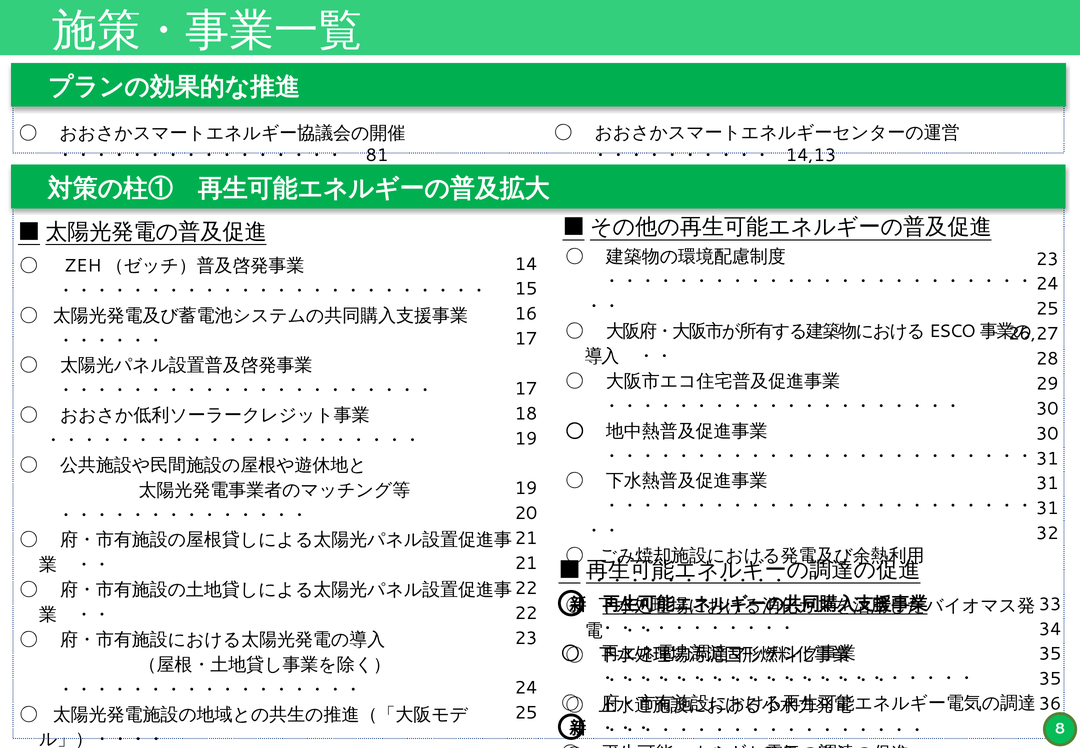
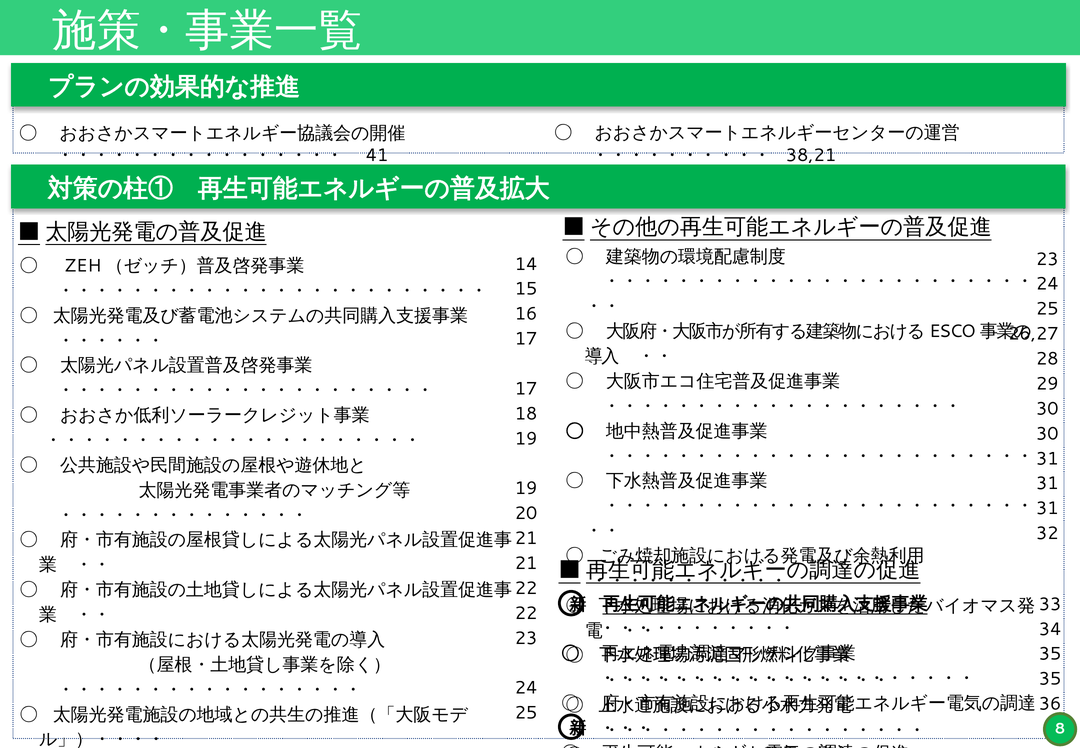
81: 81 -> 41
14,13: 14,13 -> 38,21
